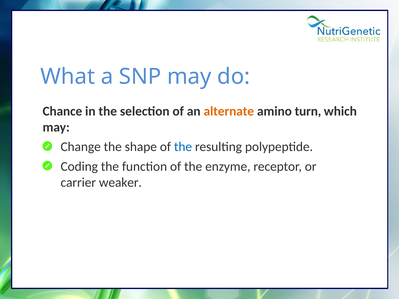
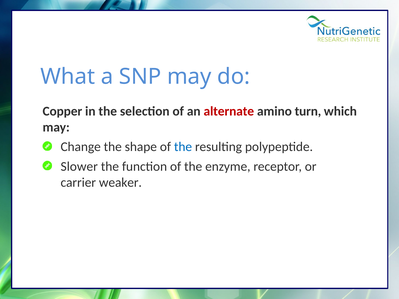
Chance: Chance -> Copper
alternate colour: orange -> red
Coding: Coding -> Slower
